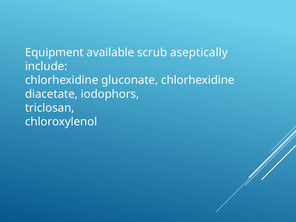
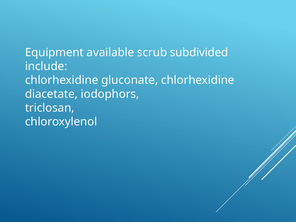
aseptically: aseptically -> subdivided
